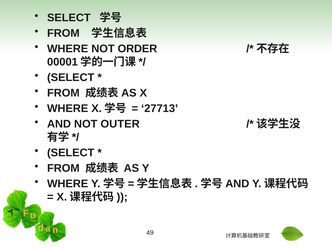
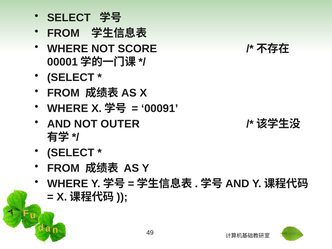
ORDER: ORDER -> SCORE
27713: 27713 -> 00091
